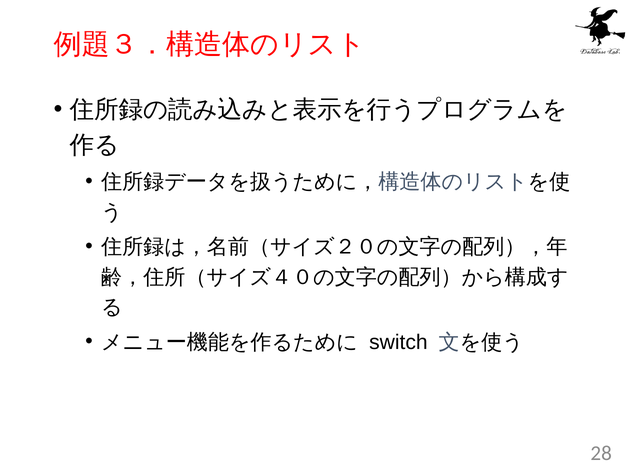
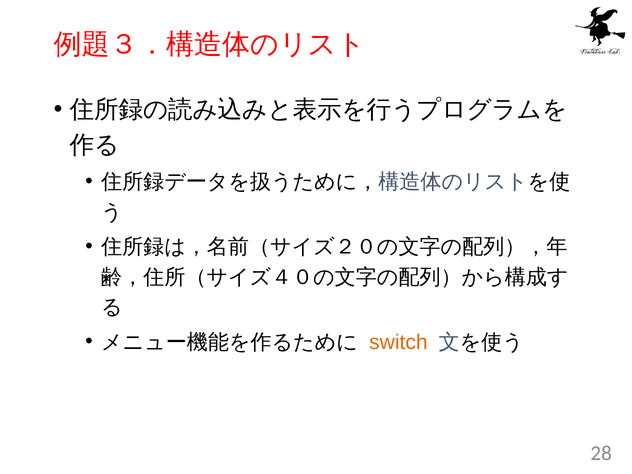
switch colour: black -> orange
